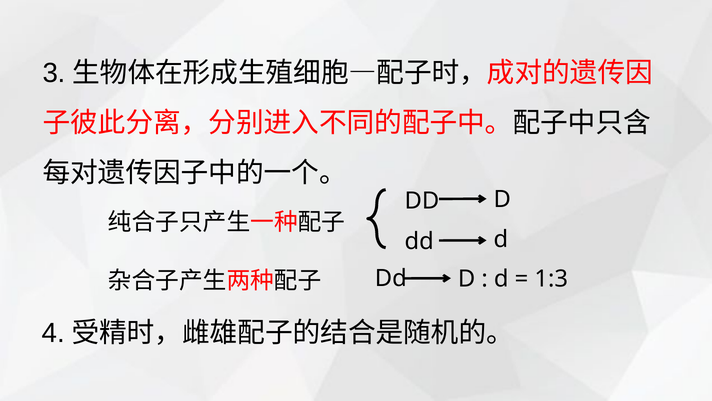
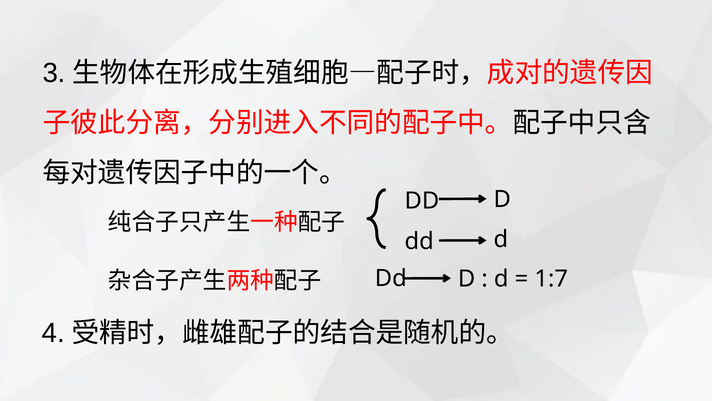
1:3: 1:3 -> 1:7
